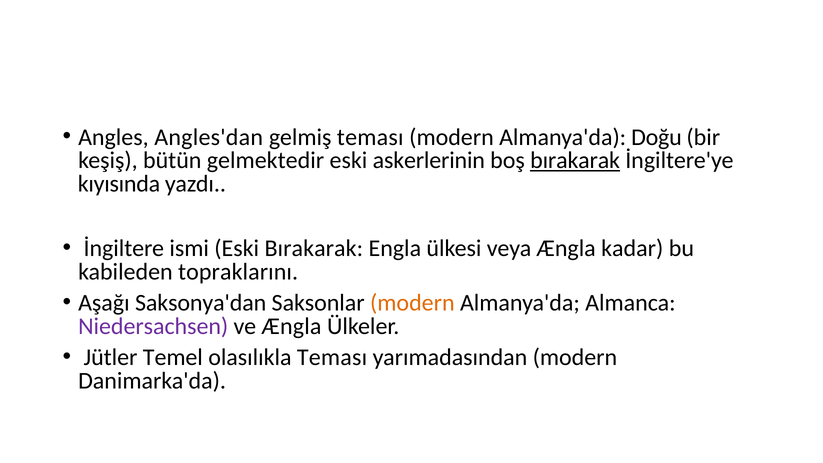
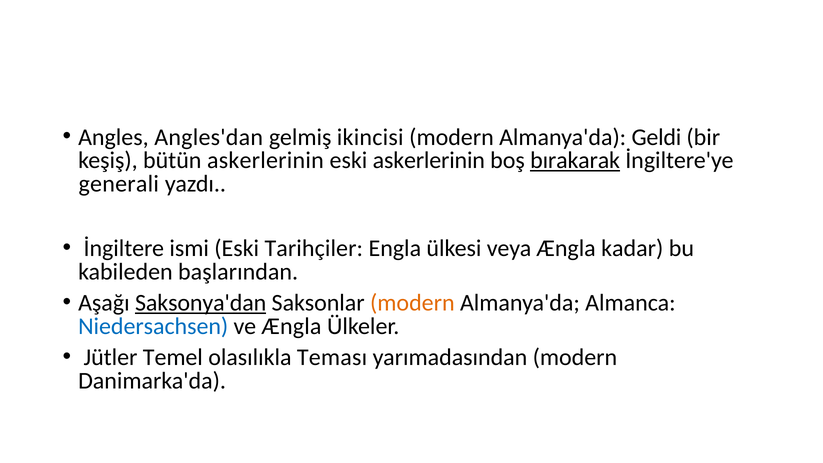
gelmiş teması: teması -> ikincisi
Doğu: Doğu -> Geldi
bütün gelmektedir: gelmektedir -> askerlerinin
kıyısında: kıyısında -> generali
Eski Bırakarak: Bırakarak -> Tarihçiler
topraklarını: topraklarını -> başlarından
Saksonya'dan underline: none -> present
Niedersachsen colour: purple -> blue
